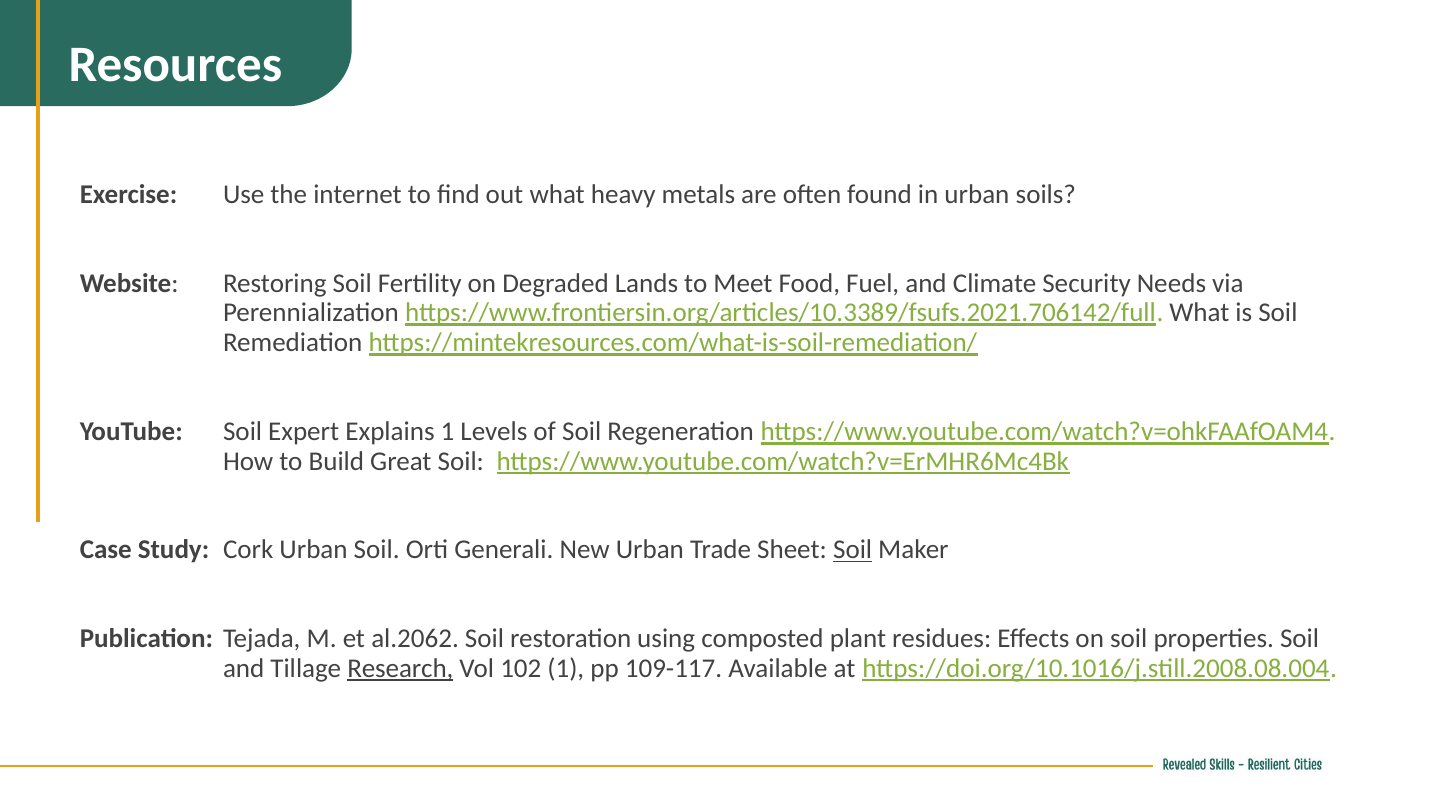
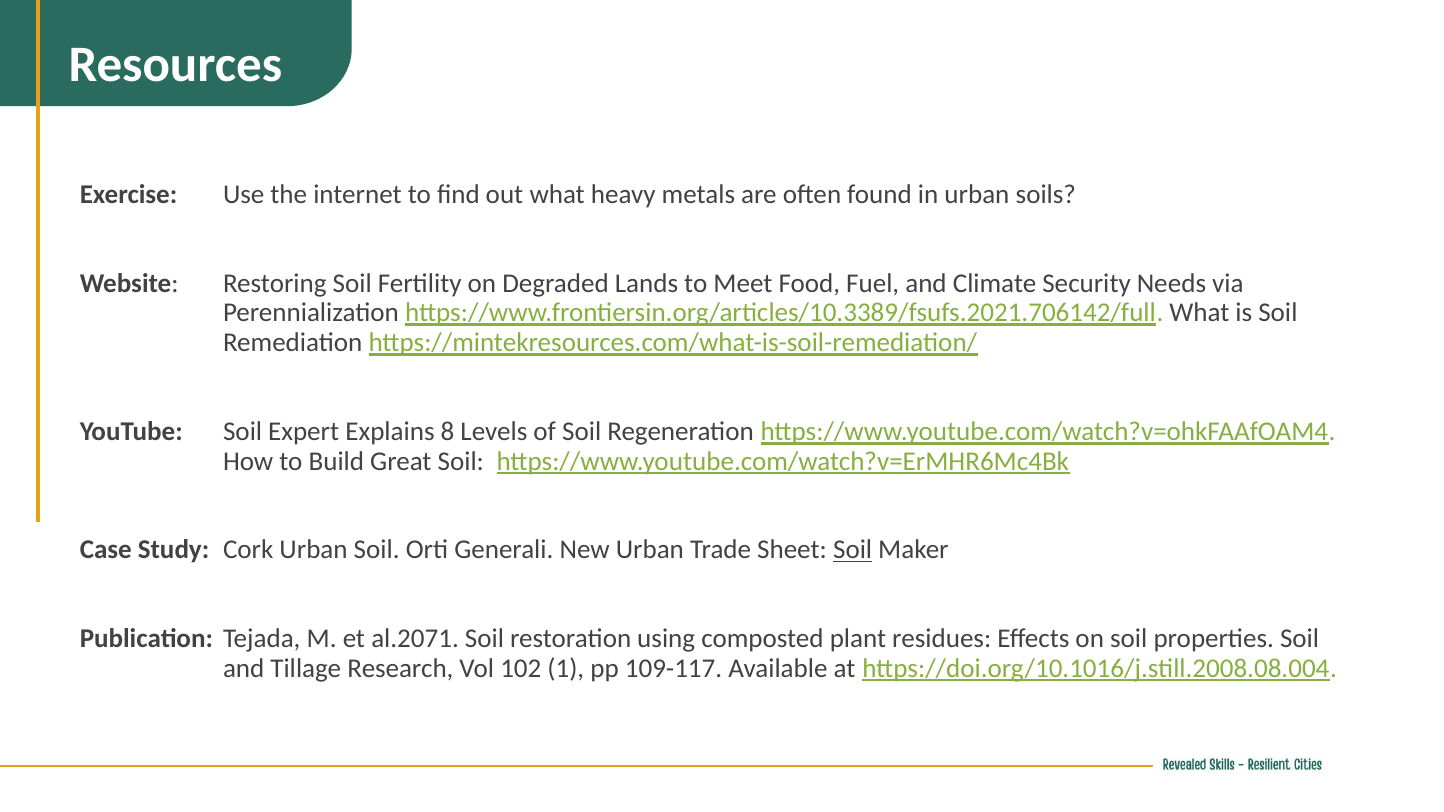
Explains 1: 1 -> 8
al.2062: al.2062 -> al.2071
Research underline: present -> none
